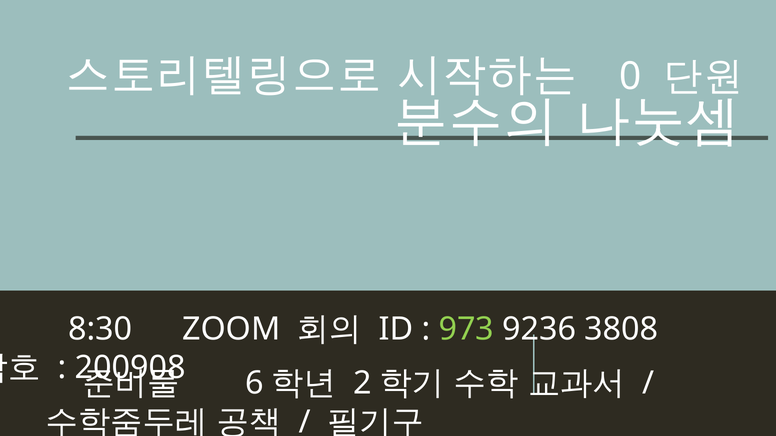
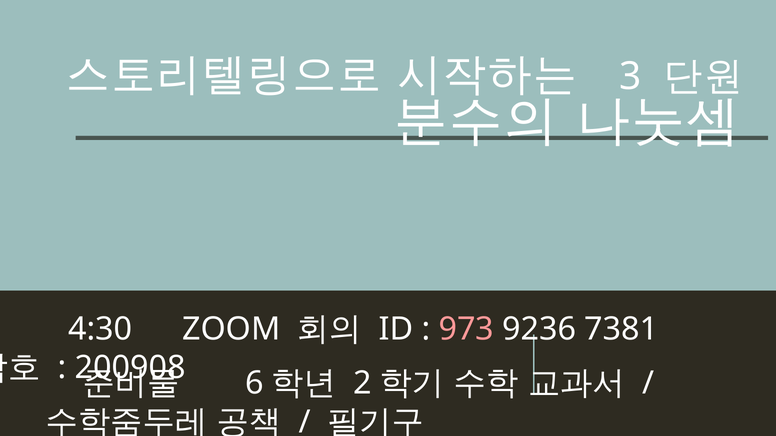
0: 0 -> 3
8:30: 8:30 -> 4:30
973 colour: light green -> pink
3808: 3808 -> 7381
